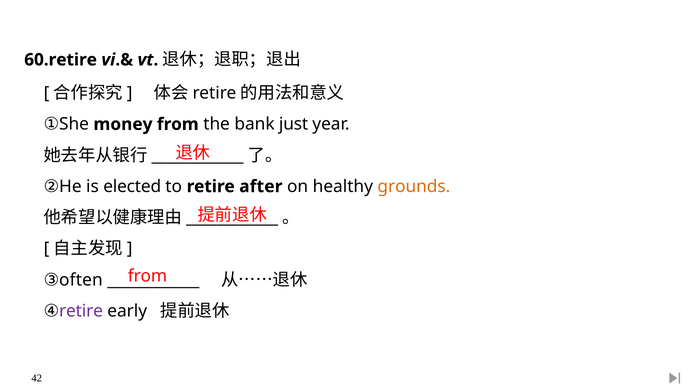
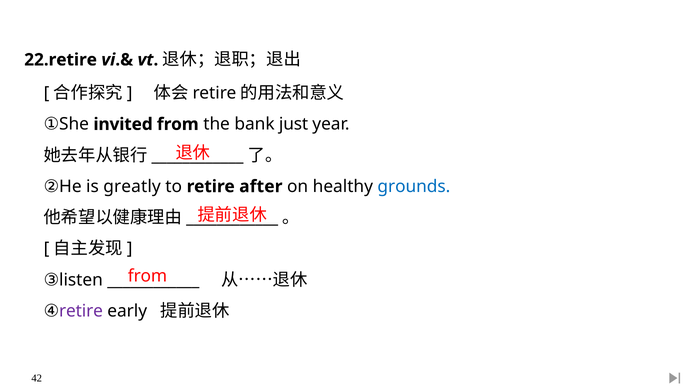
60.retire: 60.retire -> 22.retire
money: money -> invited
elected: elected -> greatly
grounds colour: orange -> blue
often: often -> listen
